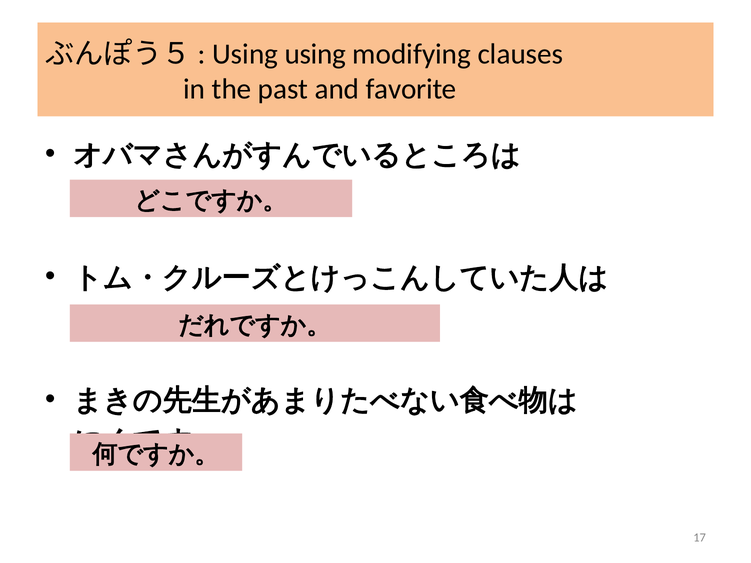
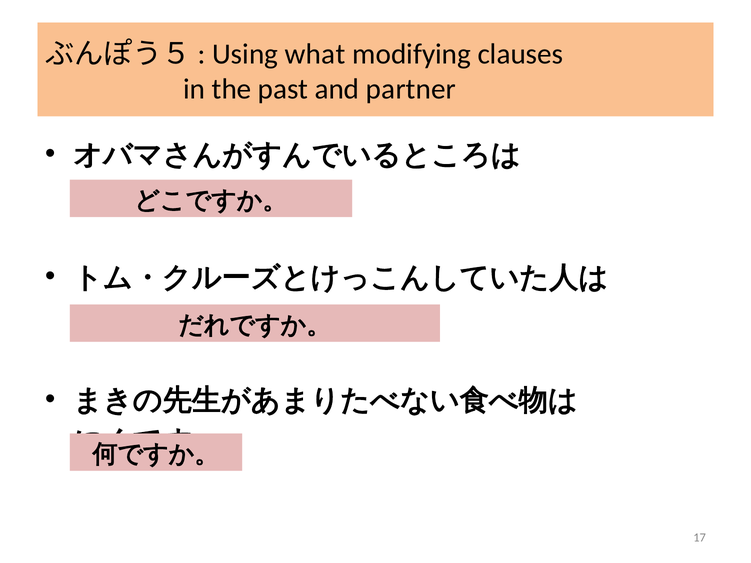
Using using: using -> what
favorite: favorite -> partner
